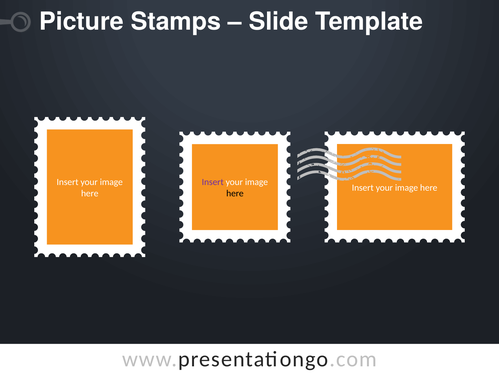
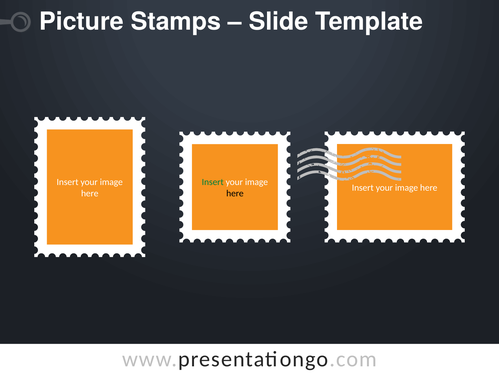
Insert at (213, 182) colour: purple -> green
